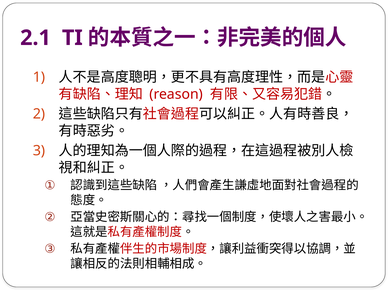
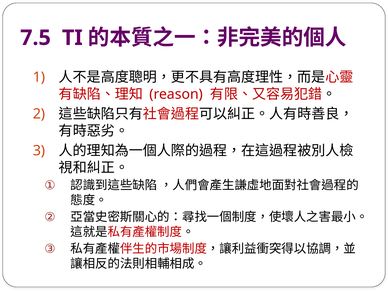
2.1: 2.1 -> 7.5
